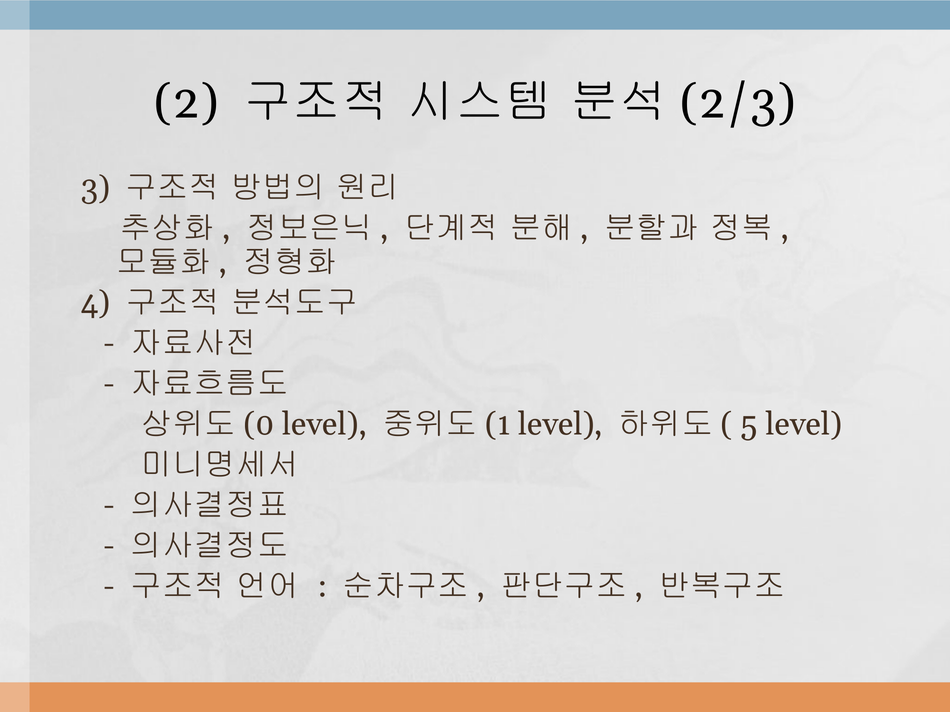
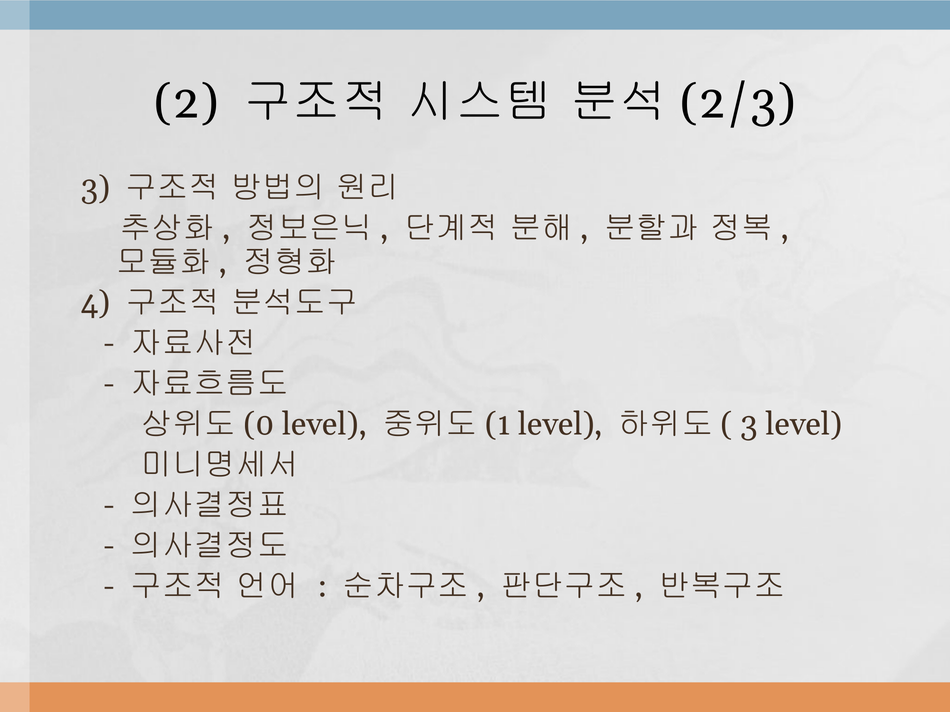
5 at (749, 425): 5 -> 3
